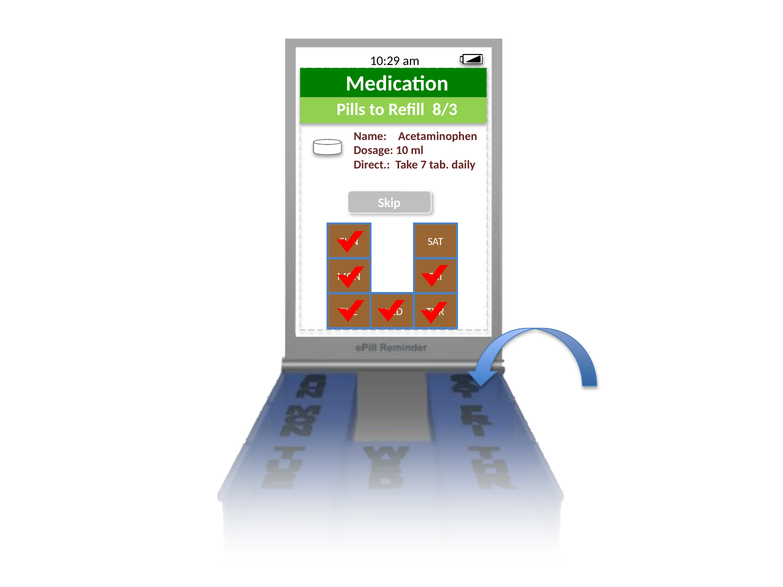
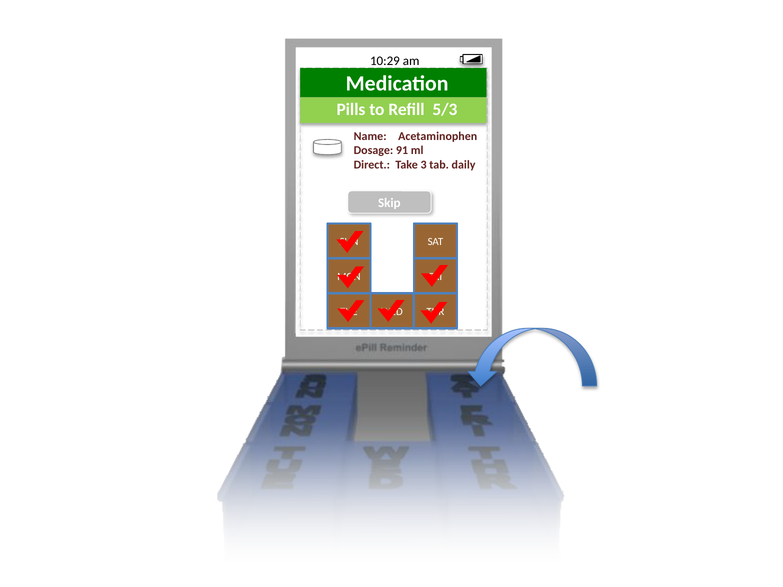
8/3: 8/3 -> 5/3
10: 10 -> 91
7: 7 -> 3
